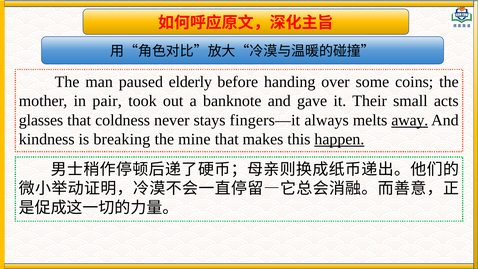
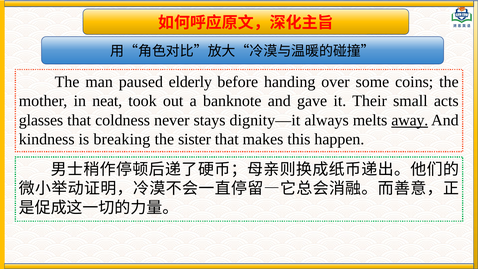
pair: pair -> neat
fingers—it: fingers—it -> dignity—it
mine: mine -> sister
happen underline: present -> none
